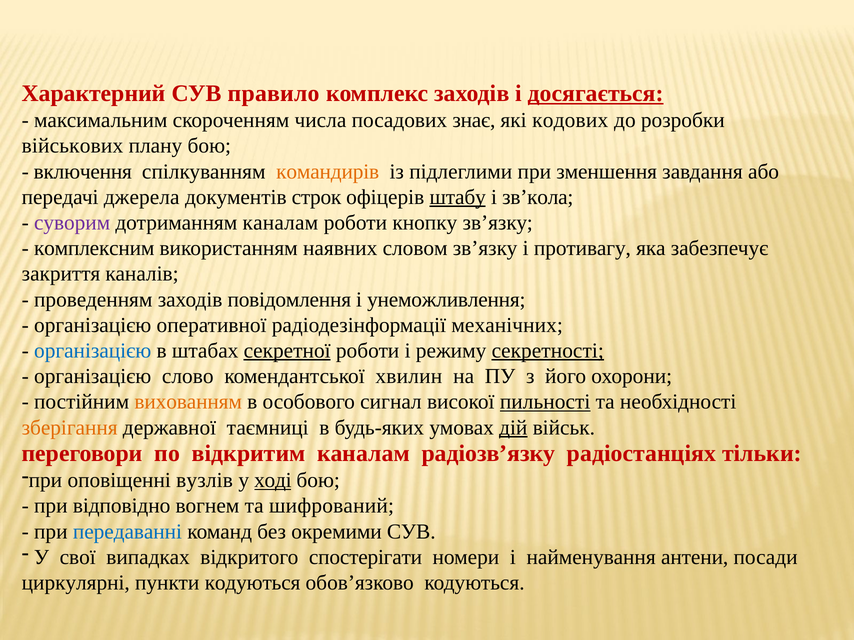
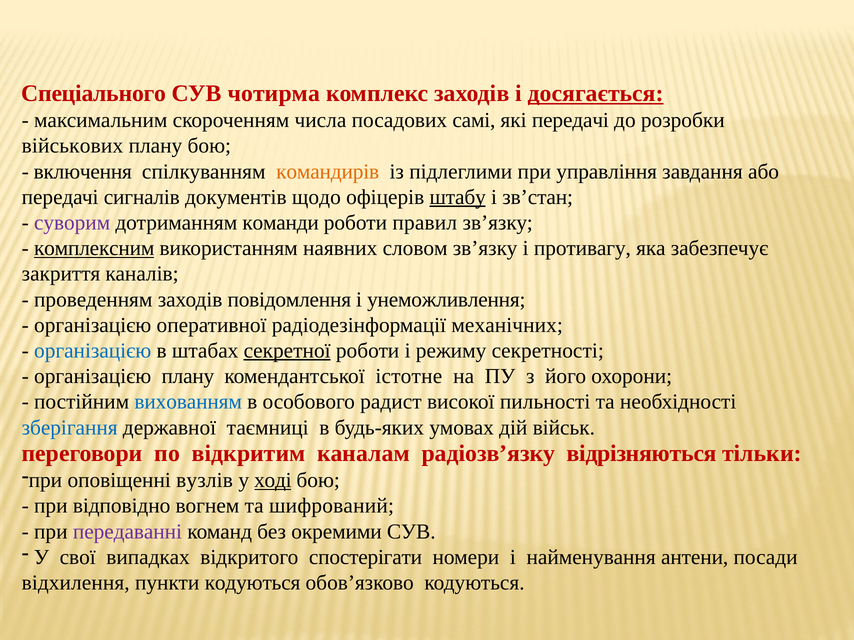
Характерний: Характерний -> Спеціального
правило: правило -> чотирма
знає: знає -> самі
які кодових: кодових -> передачі
зменшення: зменшення -> управління
джерела: джерела -> сигналів
строк: строк -> щодо
зв’кола: зв’кола -> зв’стан
дотриманням каналам: каналам -> команди
кнопку: кнопку -> правил
комплексним underline: none -> present
секретності underline: present -> none
організацією слово: слово -> плану
хвилин: хвилин -> істотне
вихованням colour: orange -> blue
сигнал: сигнал -> радист
пильності underline: present -> none
зберігання colour: orange -> blue
дій underline: present -> none
радіостанціях: радіостанціях -> відрізняються
передаванні colour: blue -> purple
циркулярні: циркулярні -> відхилення
